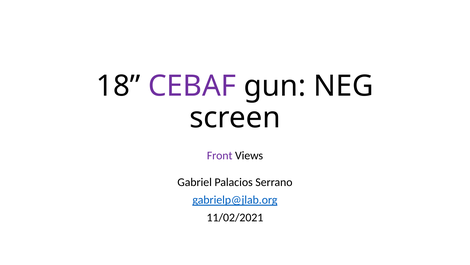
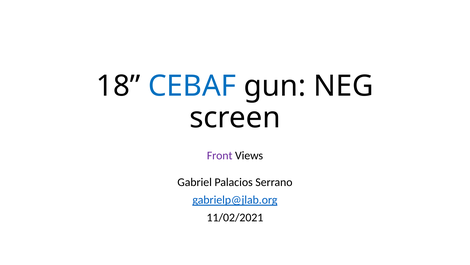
CEBAF colour: purple -> blue
